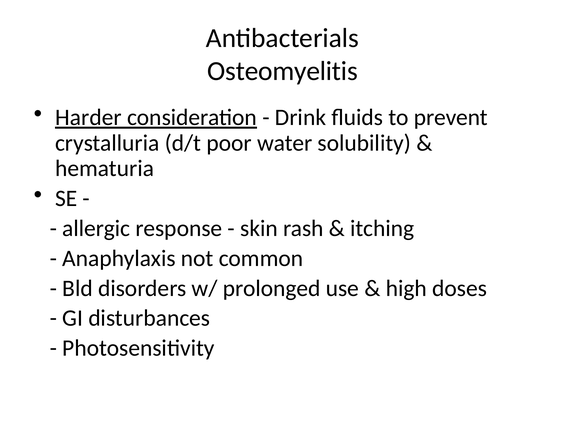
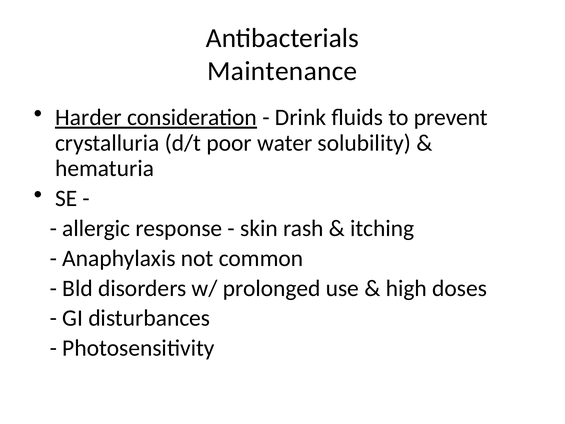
Osteomyelitis: Osteomyelitis -> Maintenance
